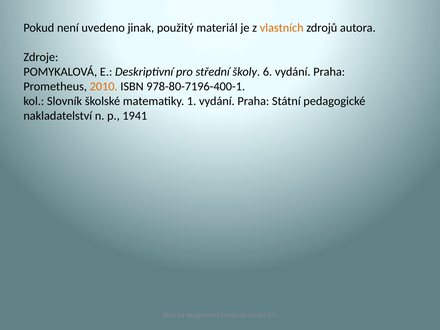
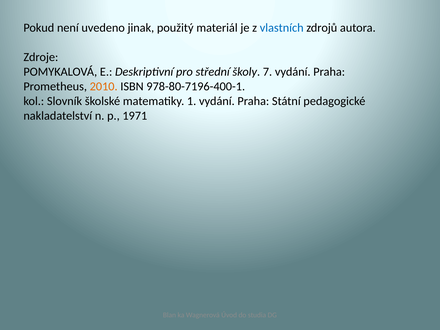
vlastních colour: orange -> blue
6: 6 -> 7
1941: 1941 -> 1971
